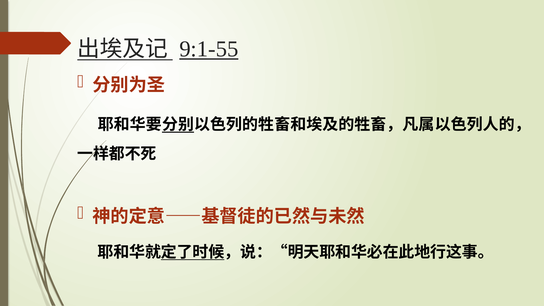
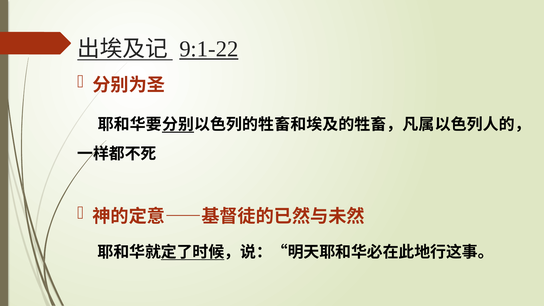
9:1-55: 9:1-55 -> 9:1-22
